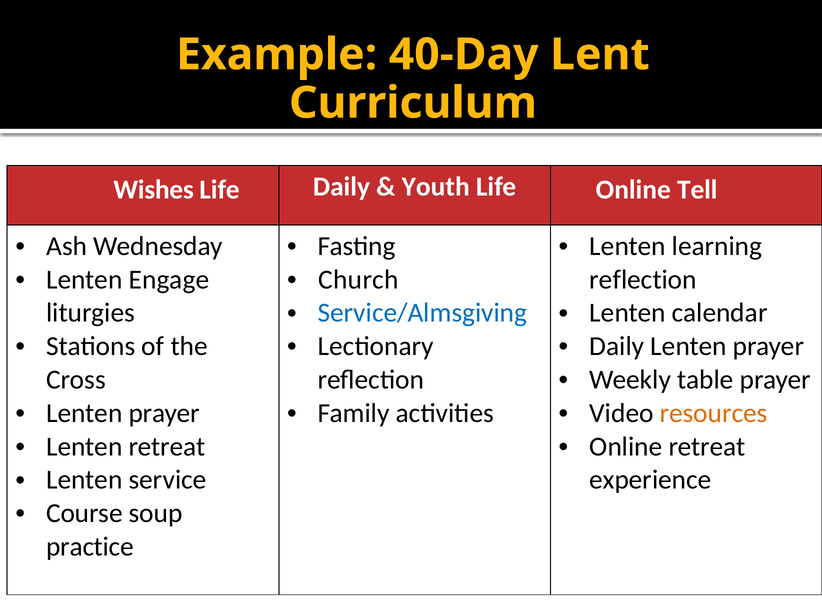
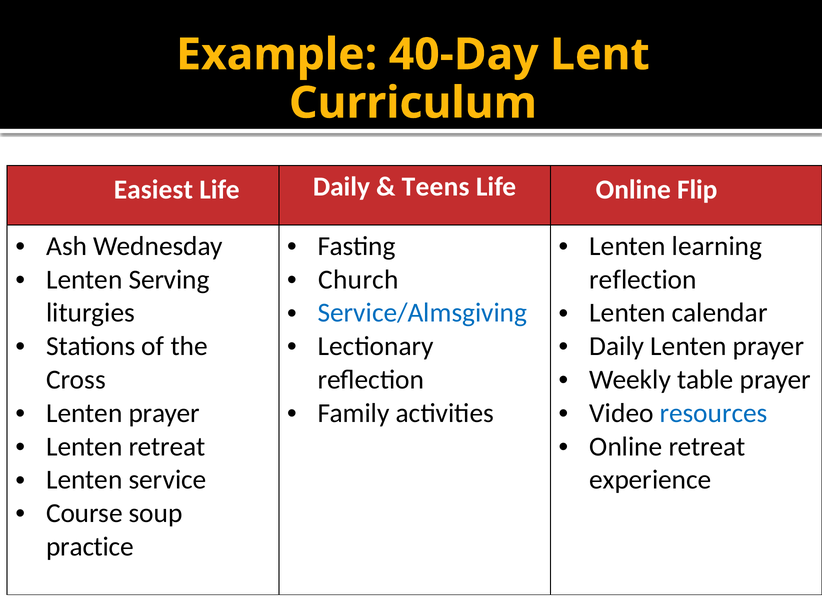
Wishes: Wishes -> Easiest
Youth: Youth -> Teens
Tell: Tell -> Flip
Engage: Engage -> Serving
resources colour: orange -> blue
